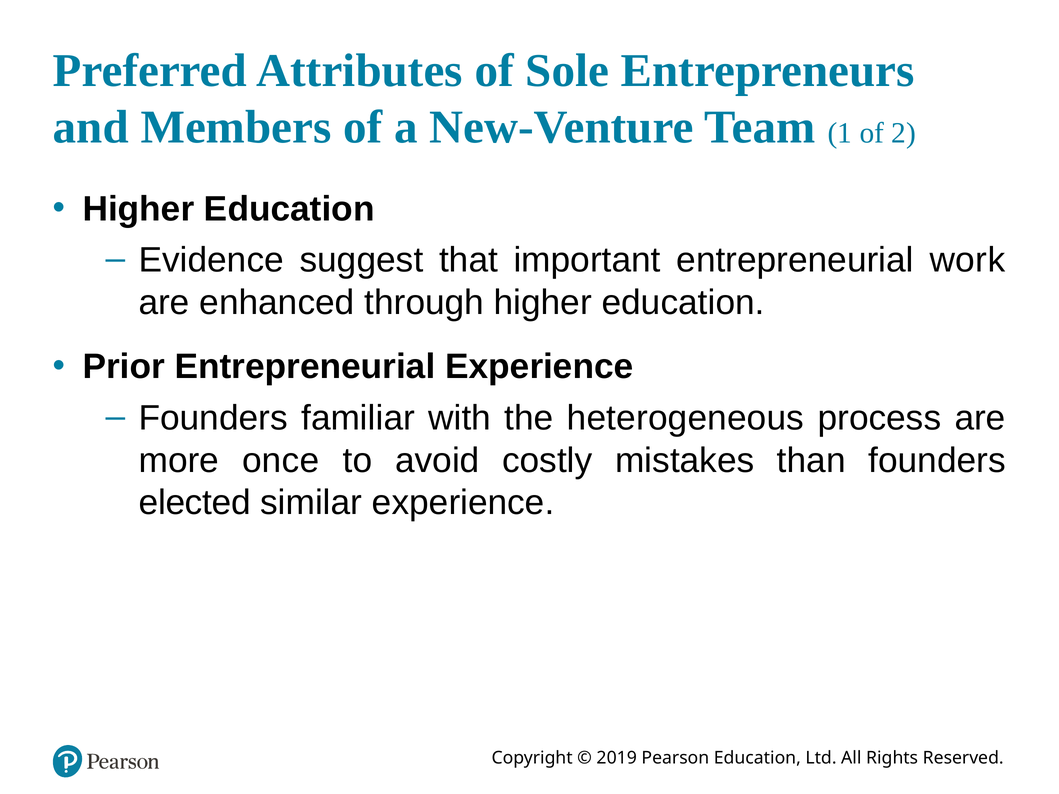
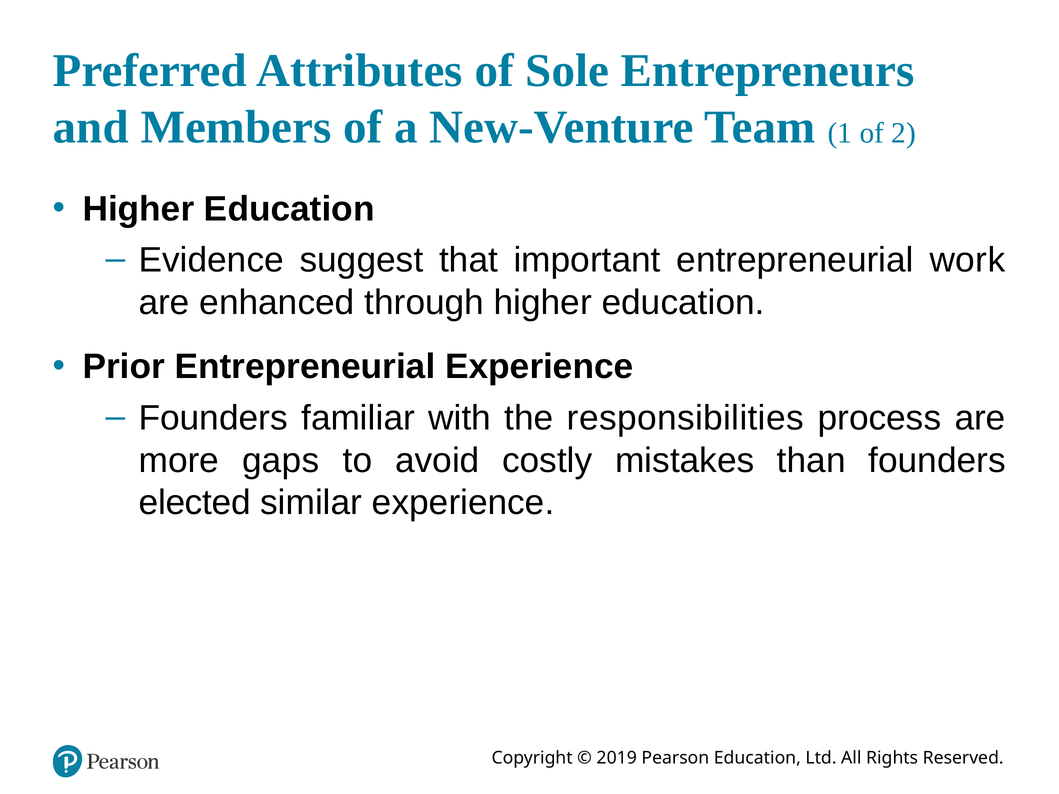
heterogeneous: heterogeneous -> responsibilities
once: once -> gaps
